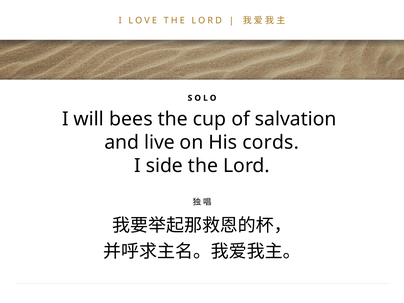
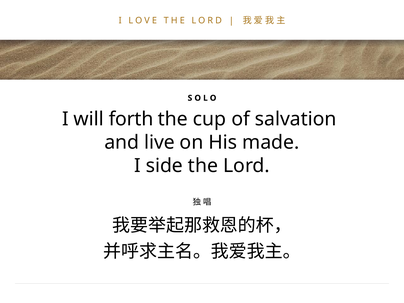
bees: bees -> forth
cords: cords -> made
